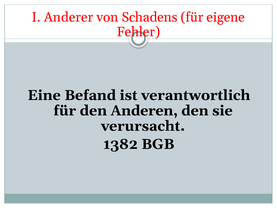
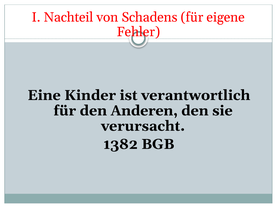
Anderer: Anderer -> Nachteil
Befand: Befand -> Kinder
